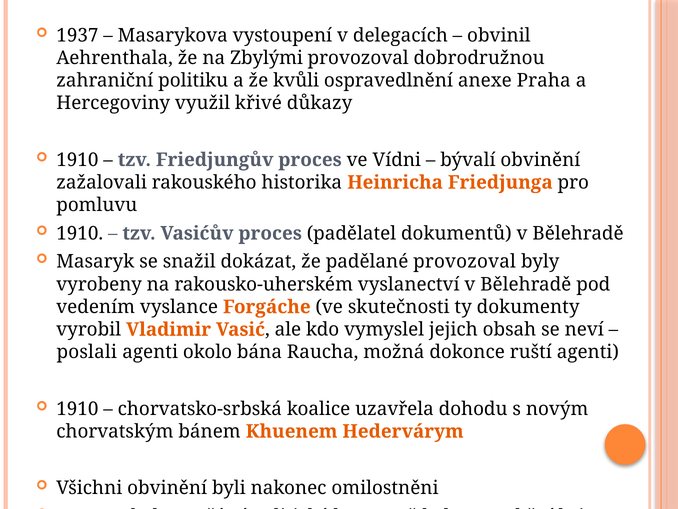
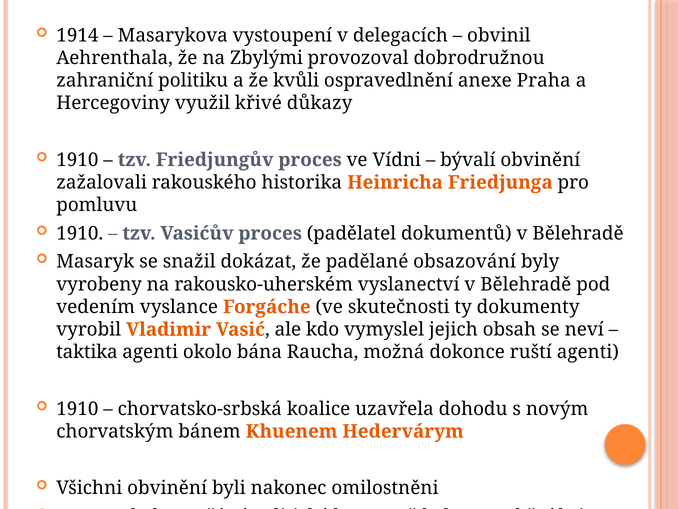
1937: 1937 -> 1914
padělané provozoval: provozoval -> obsazování
poslali: poslali -> taktika
